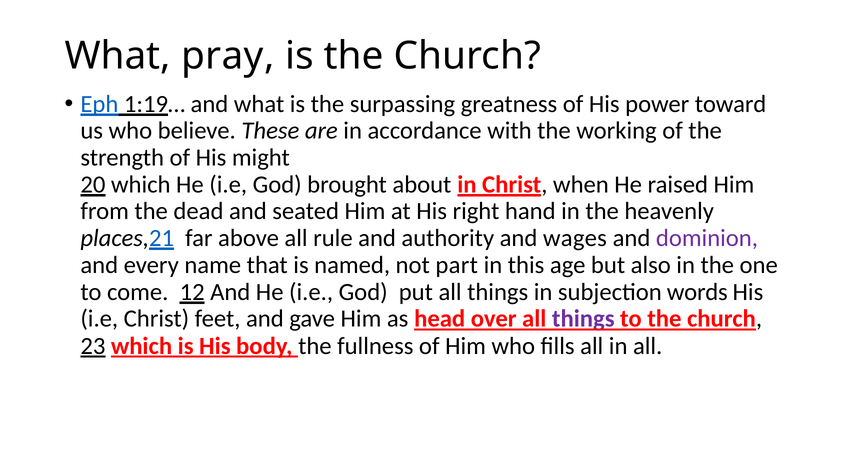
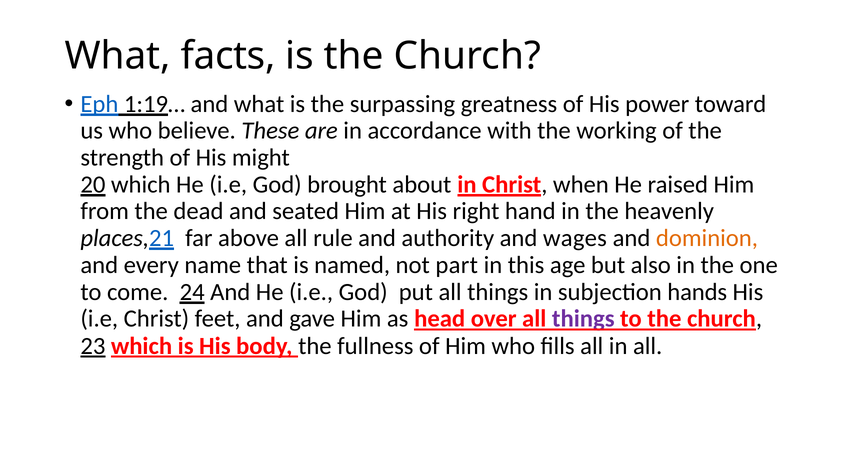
pray: pray -> facts
dominion colour: purple -> orange
12: 12 -> 24
words: words -> hands
